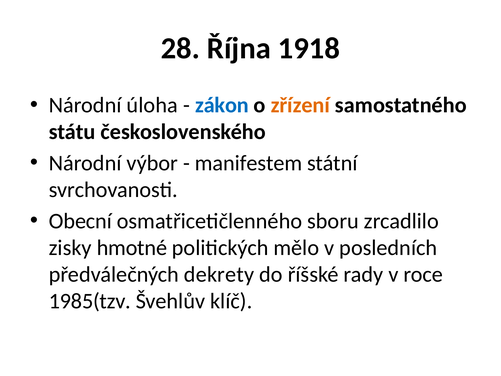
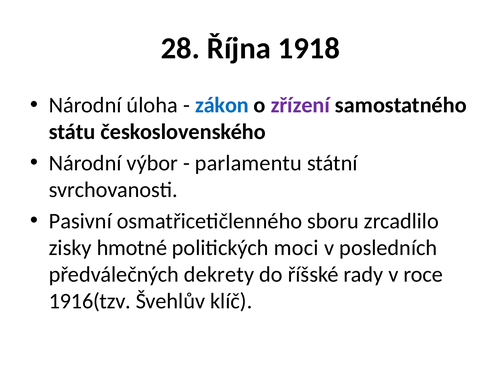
zřízení colour: orange -> purple
manifestem: manifestem -> parlamentu
Obecní: Obecní -> Pasivní
mělo: mělo -> moci
1985(tzv: 1985(tzv -> 1916(tzv
